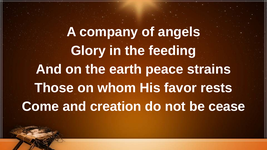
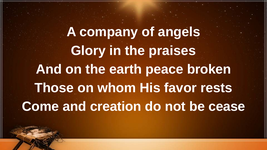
feeding: feeding -> praises
strains: strains -> broken
